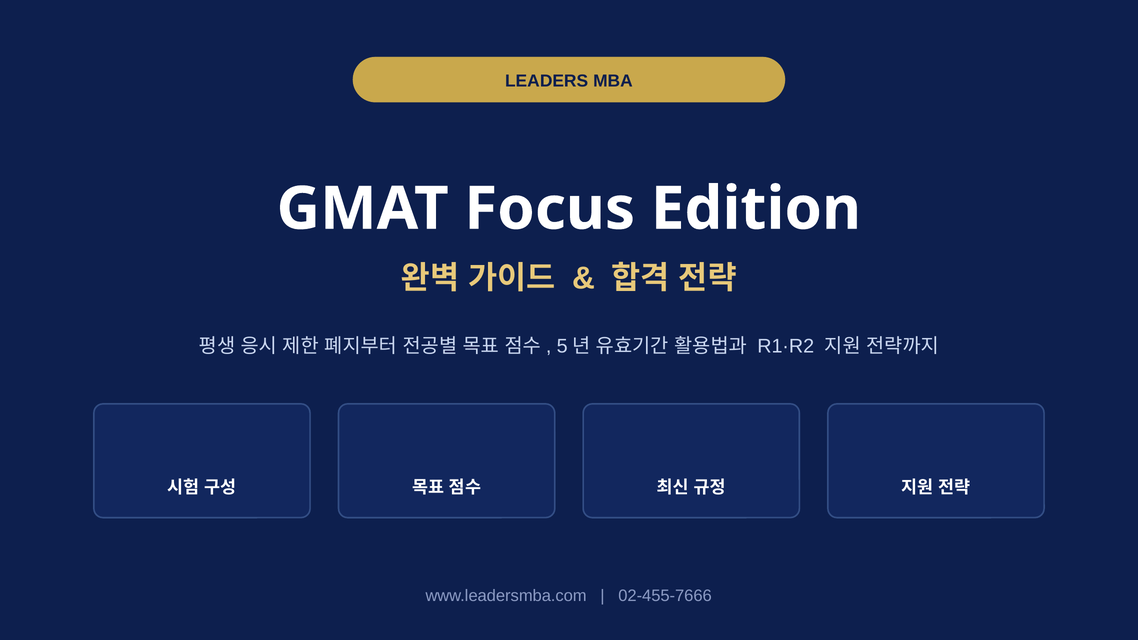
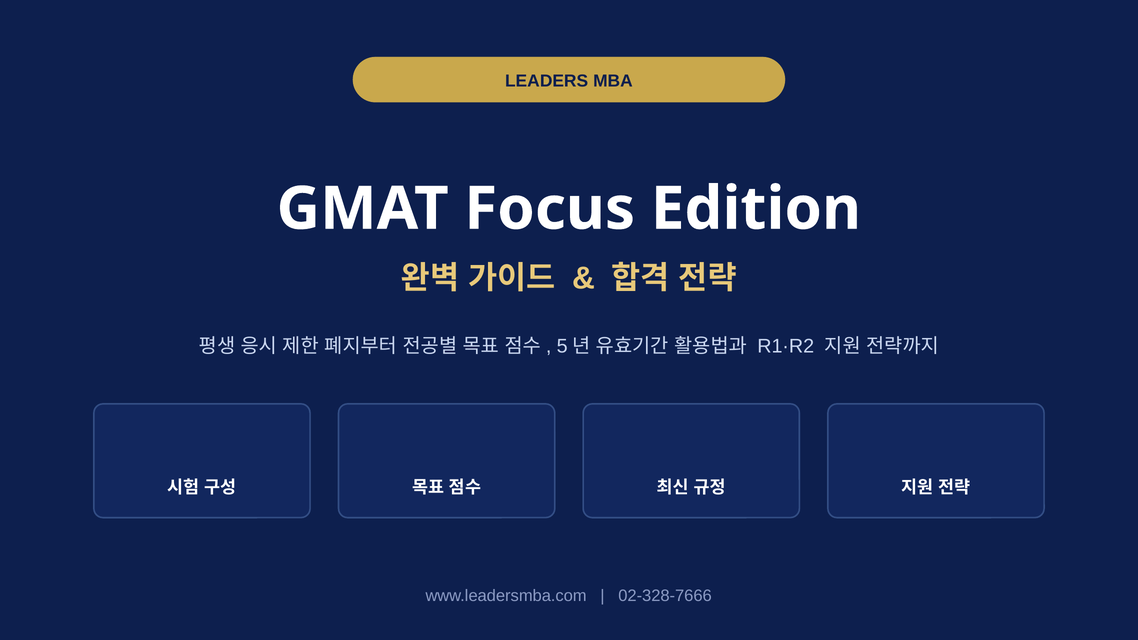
02-455-7666: 02-455-7666 -> 02-328-7666
